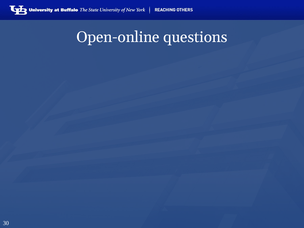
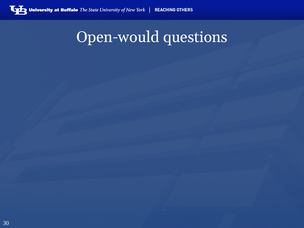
Open-online: Open-online -> Open-would
